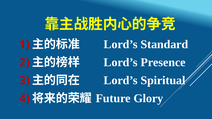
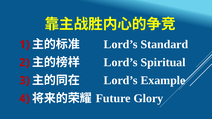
Presence: Presence -> Spiritual
Spiritual: Spiritual -> Example
